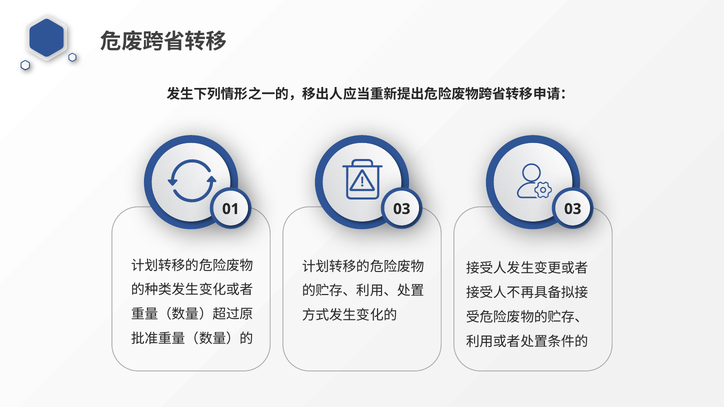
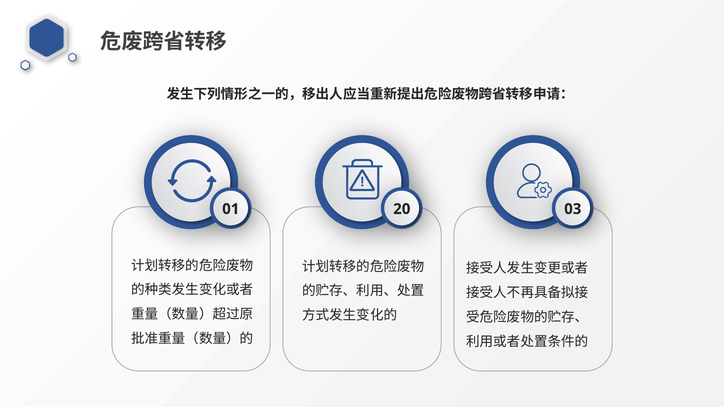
01 03: 03 -> 20
